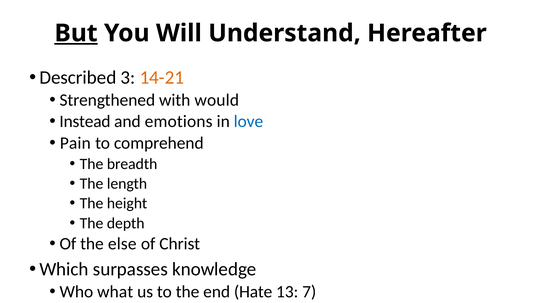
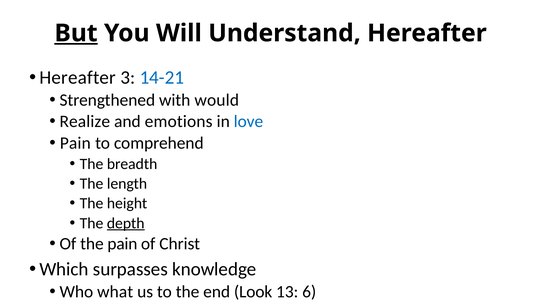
Described at (78, 77): Described -> Hereafter
14-21 colour: orange -> blue
Instead: Instead -> Realize
depth underline: none -> present
the else: else -> pain
Hate: Hate -> Look
7: 7 -> 6
